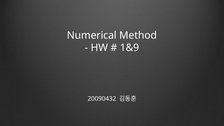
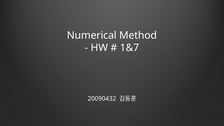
1&9: 1&9 -> 1&7
